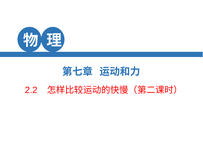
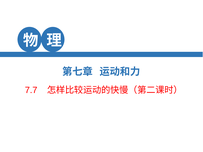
2.2: 2.2 -> 7.7
